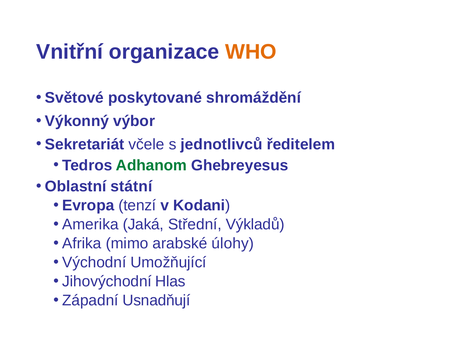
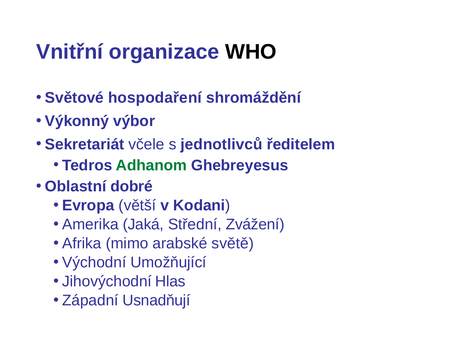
WHO colour: orange -> black
poskytované: poskytované -> hospodaření
státní: státní -> dobré
tenzí: tenzí -> větší
Výkladů: Výkladů -> Zvážení
úlohy: úlohy -> světě
